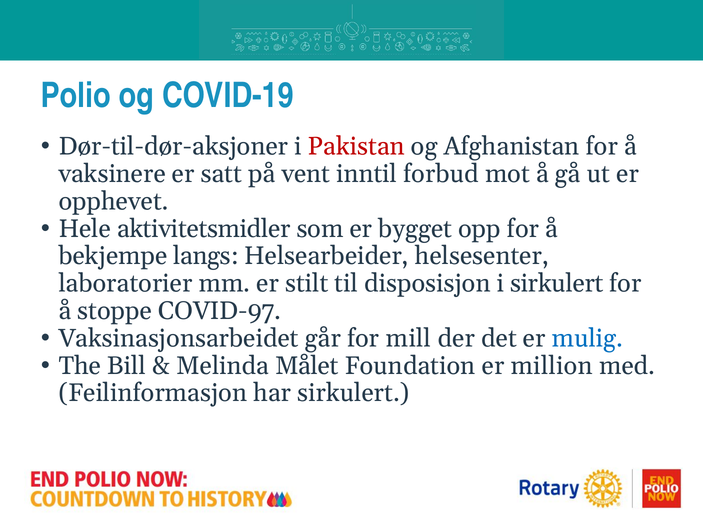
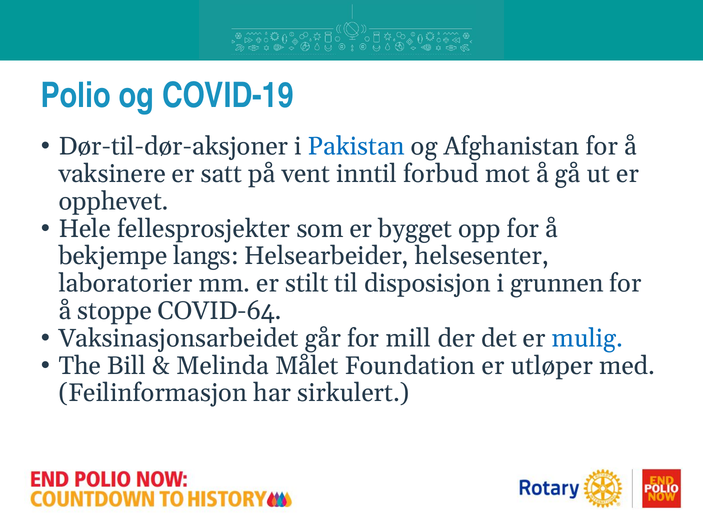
Pakistan colour: red -> blue
aktivitetsmidler: aktivitetsmidler -> fellesprosjekter
i sirkulert: sirkulert -> grunnen
COVID-97: COVID-97 -> COVID-64
million: million -> utløper
